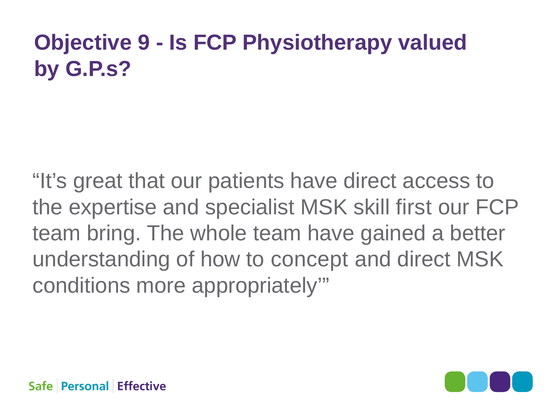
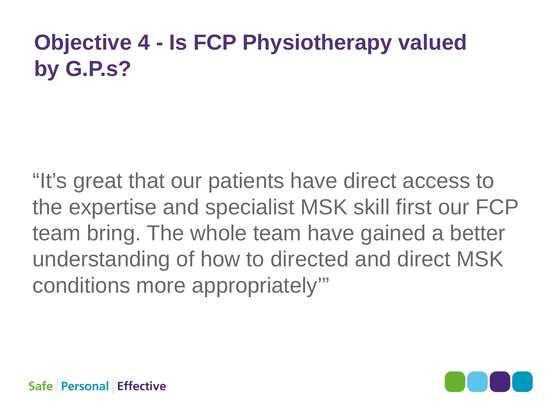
9: 9 -> 4
concept: concept -> directed
